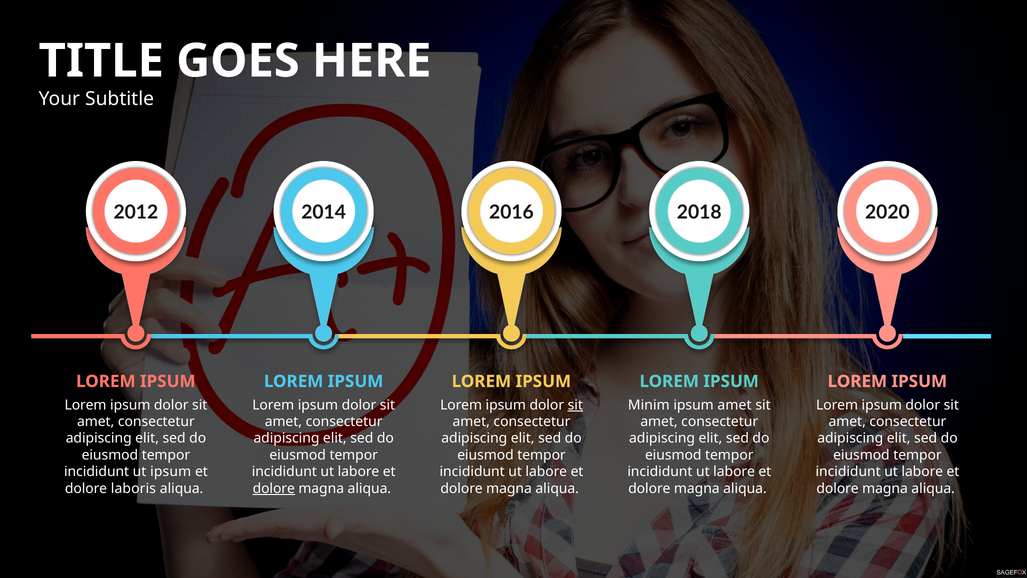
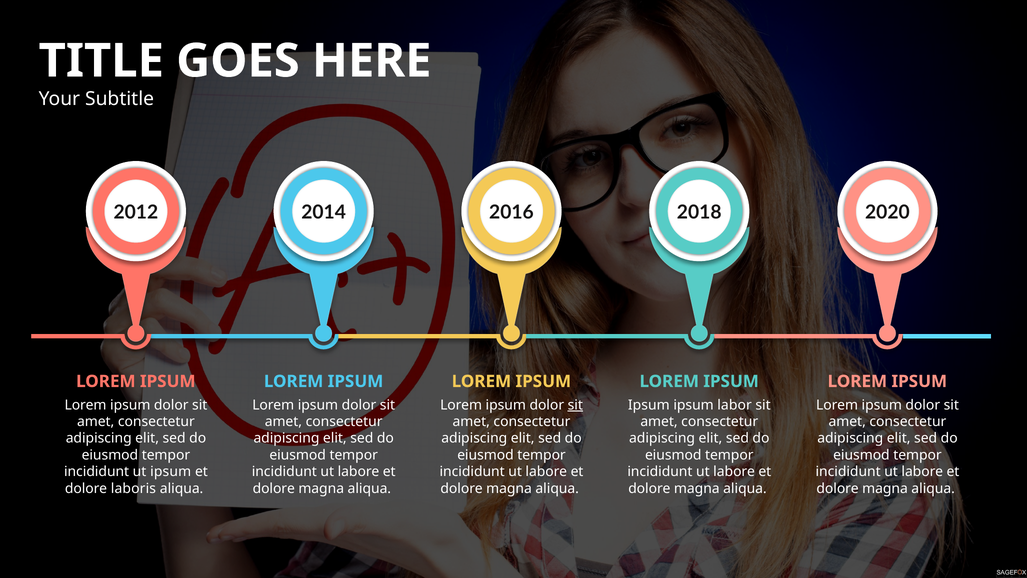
Minim at (649, 405): Minim -> Ipsum
ipsum amet: amet -> labor
dolore at (274, 488) underline: present -> none
